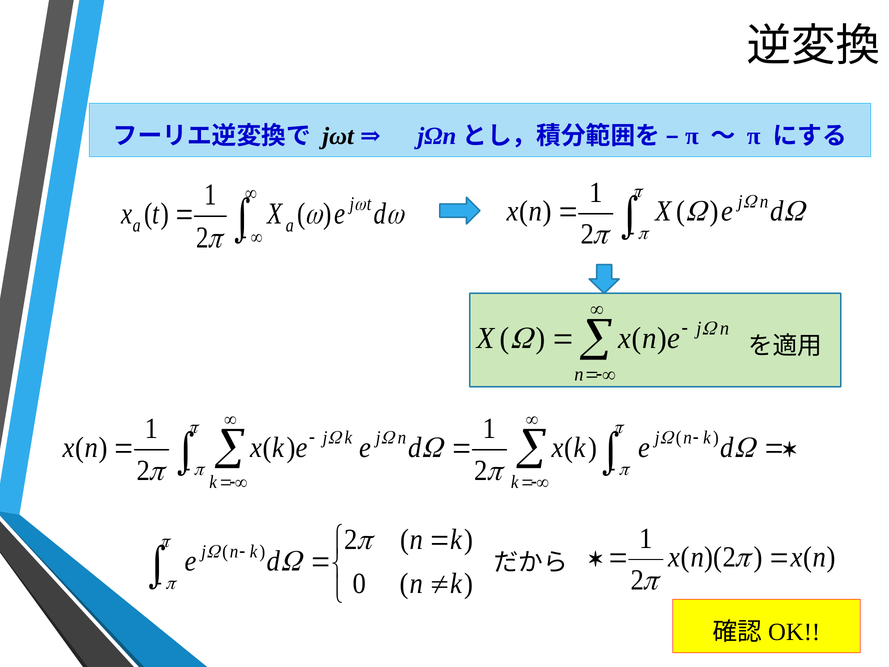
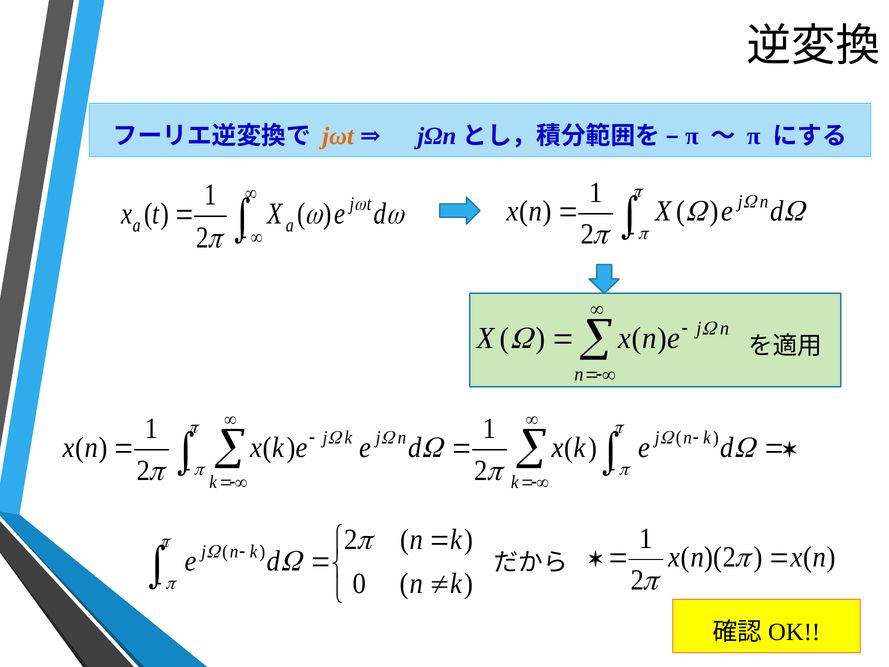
jωt colour: black -> orange
